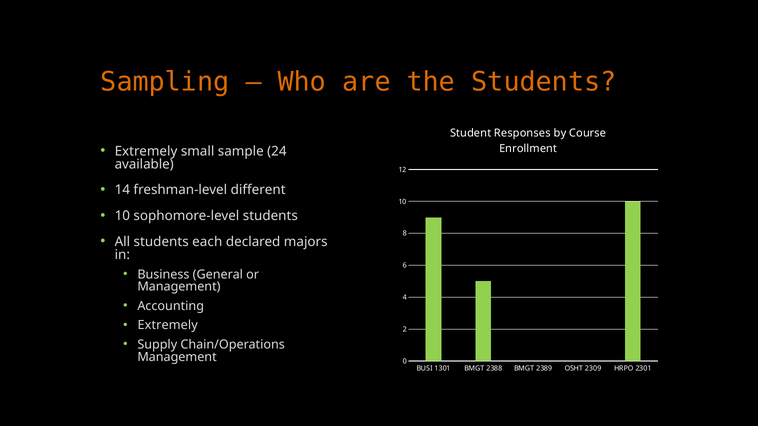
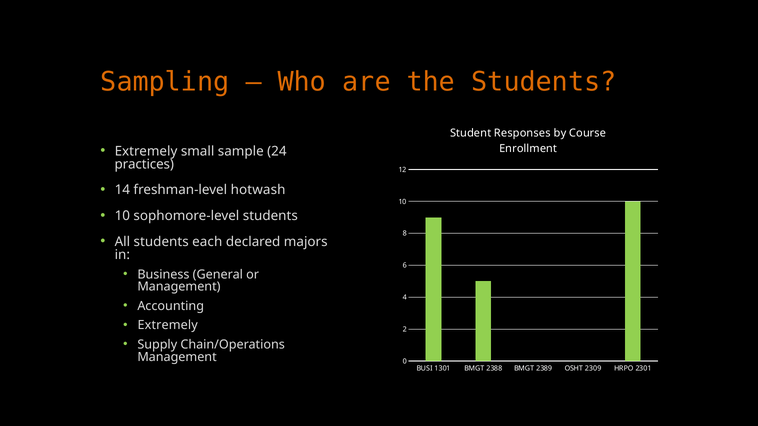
available: available -> practices
different: different -> hotwash
